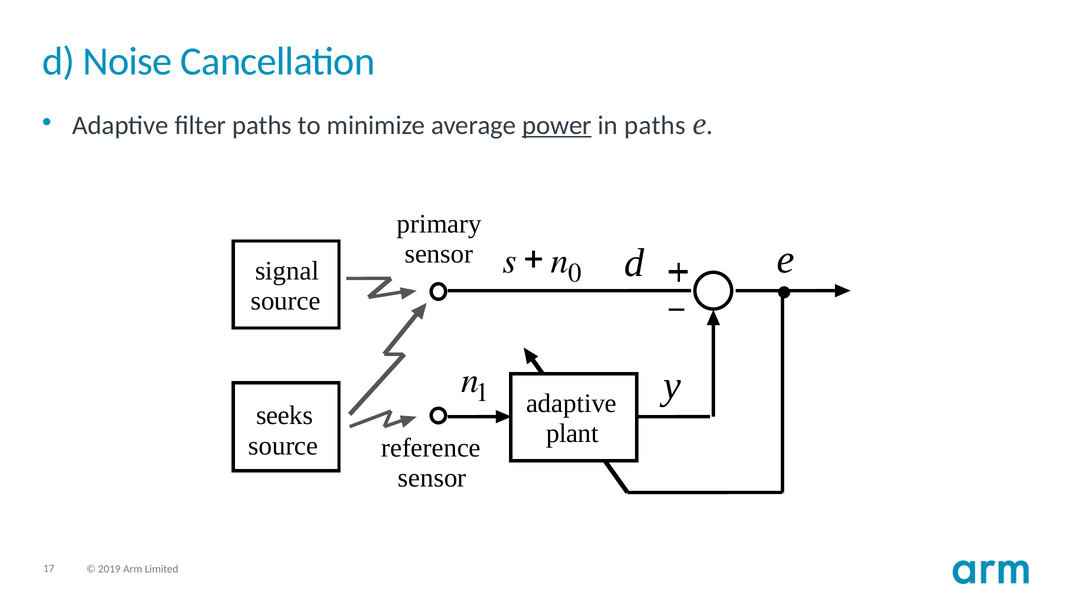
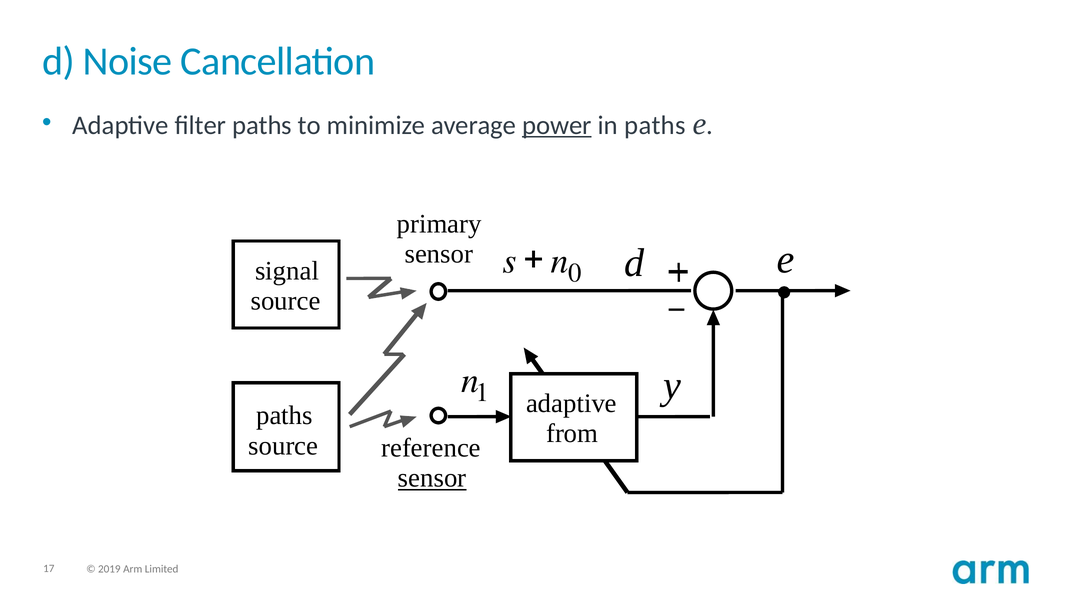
seeks at (285, 416): seeks -> paths
plant: plant -> from
sensor at (432, 478) underline: none -> present
